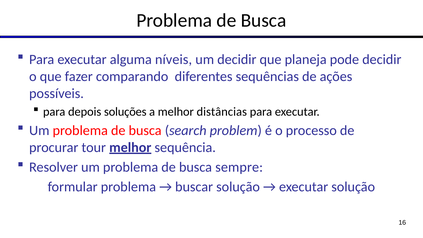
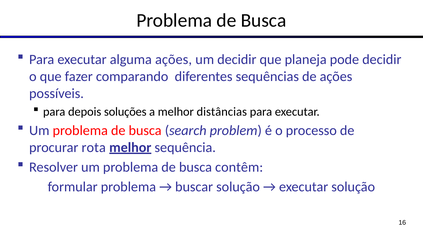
alguma níveis: níveis -> ações
tour: tour -> rota
sempre: sempre -> contêm
